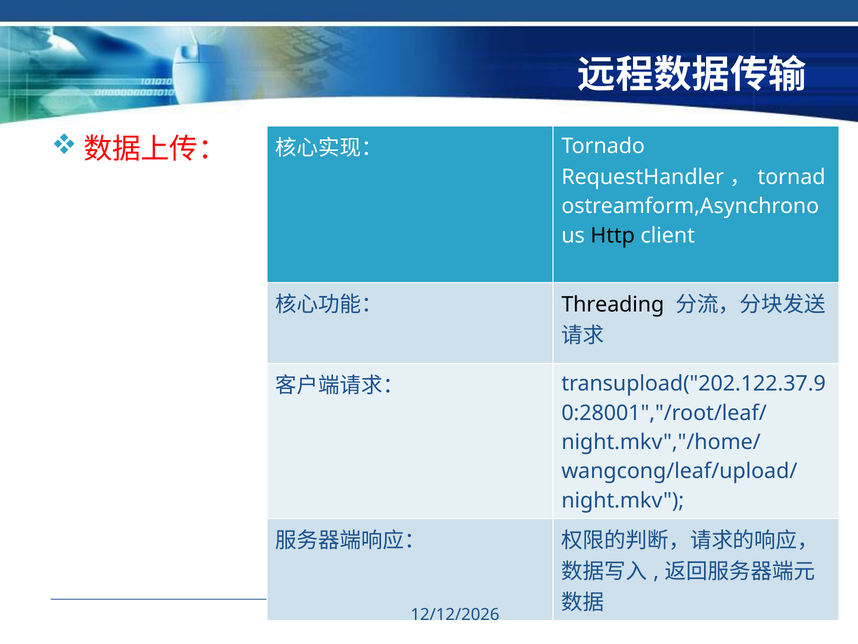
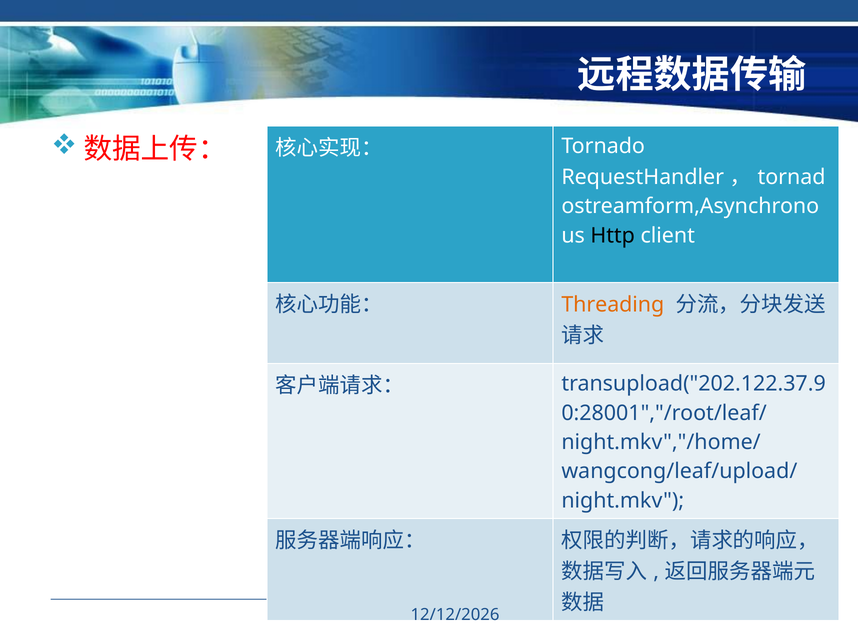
Threading colour: black -> orange
